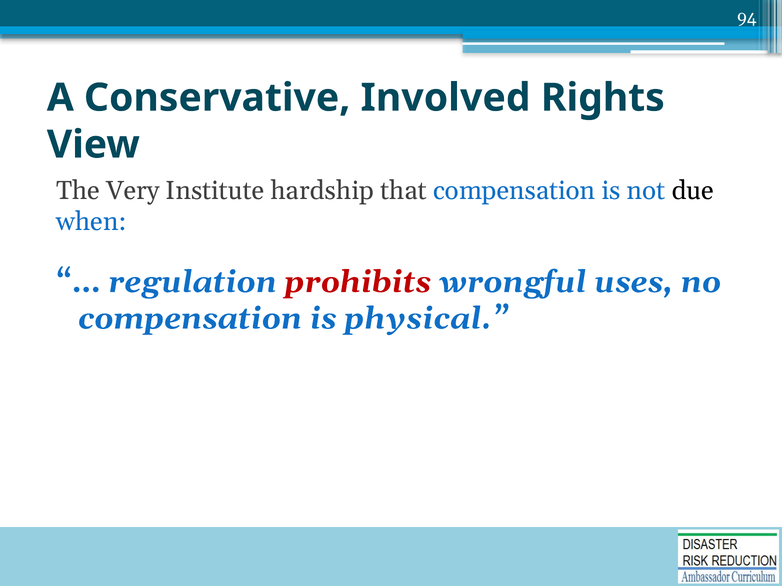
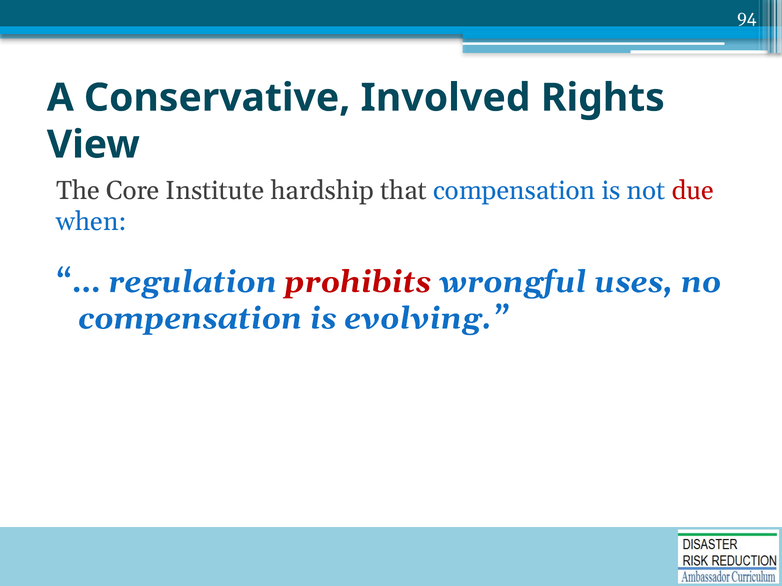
Very: Very -> Core
due colour: black -> red
physical: physical -> evolving
